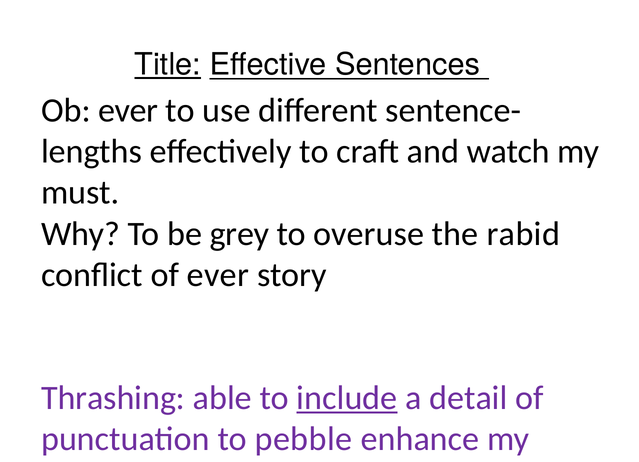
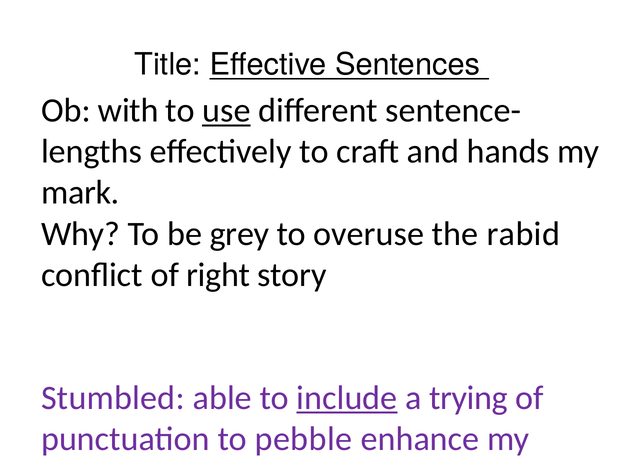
Title underline: present -> none
Ob ever: ever -> with
use underline: none -> present
watch: watch -> hands
must: must -> mark
of ever: ever -> right
Thrashing: Thrashing -> Stumbled
detail: detail -> trying
